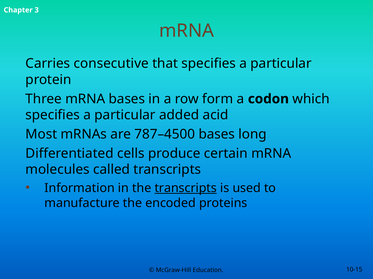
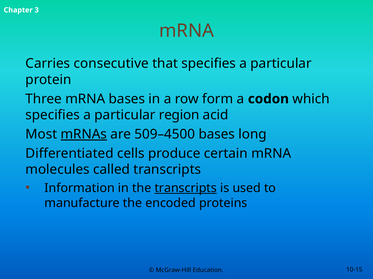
added: added -> region
mRNAs underline: none -> present
787–4500: 787–4500 -> 509–4500
